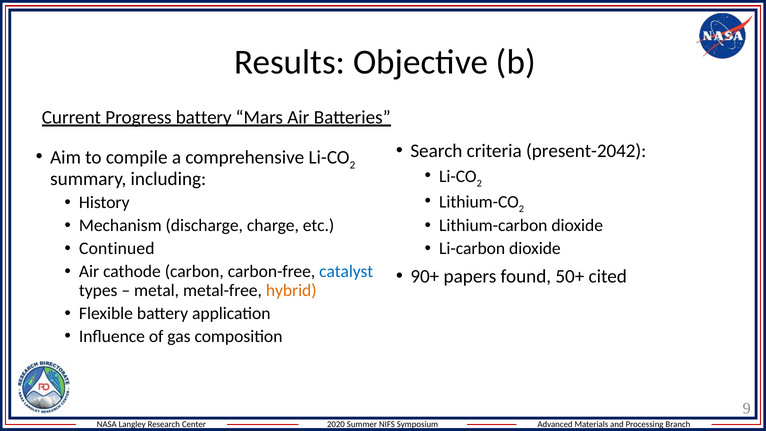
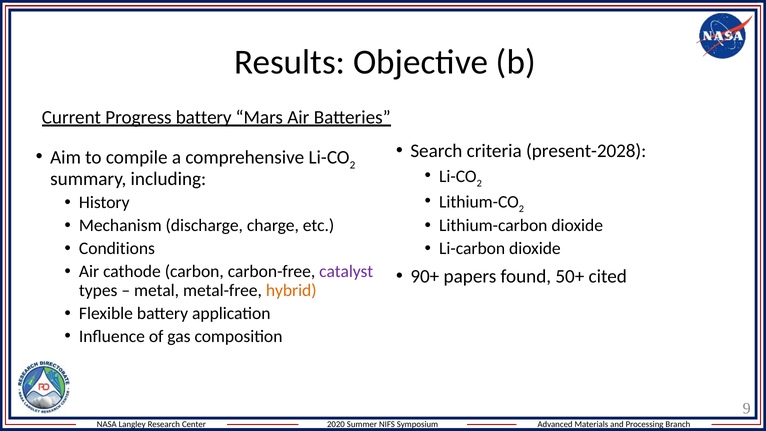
present-2042: present-2042 -> present-2028
Continued: Continued -> Conditions
catalyst colour: blue -> purple
